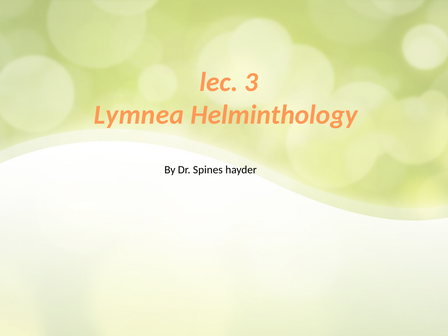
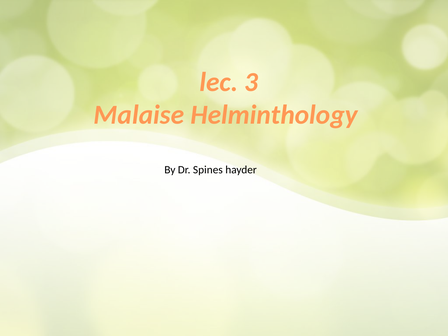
Lymnea: Lymnea -> Malaise
